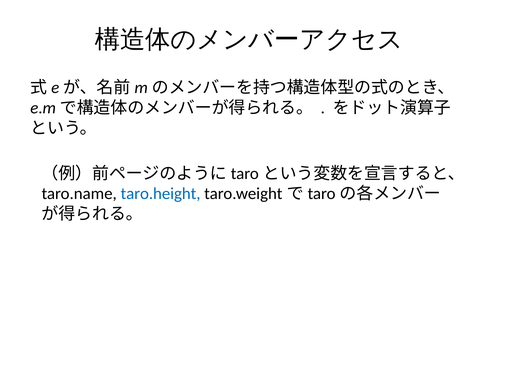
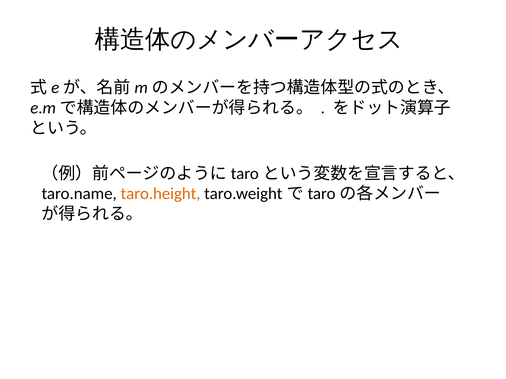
taro.height colour: blue -> orange
